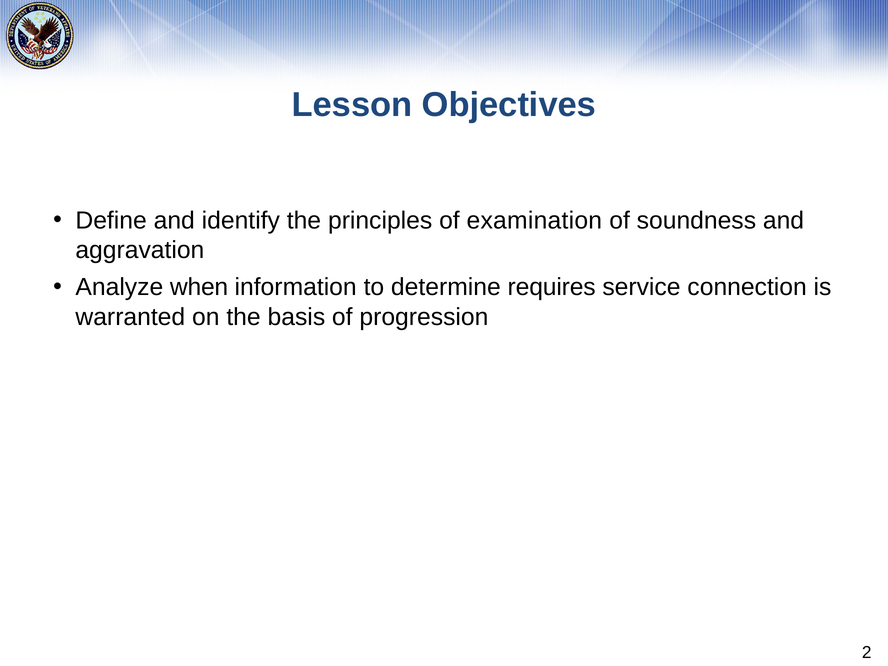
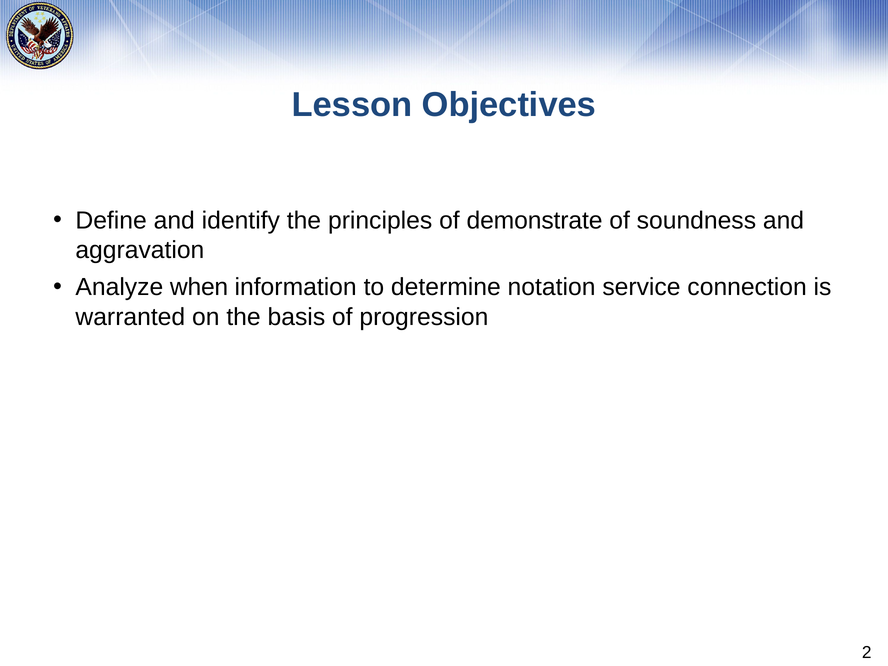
examination: examination -> demonstrate
requires: requires -> notation
